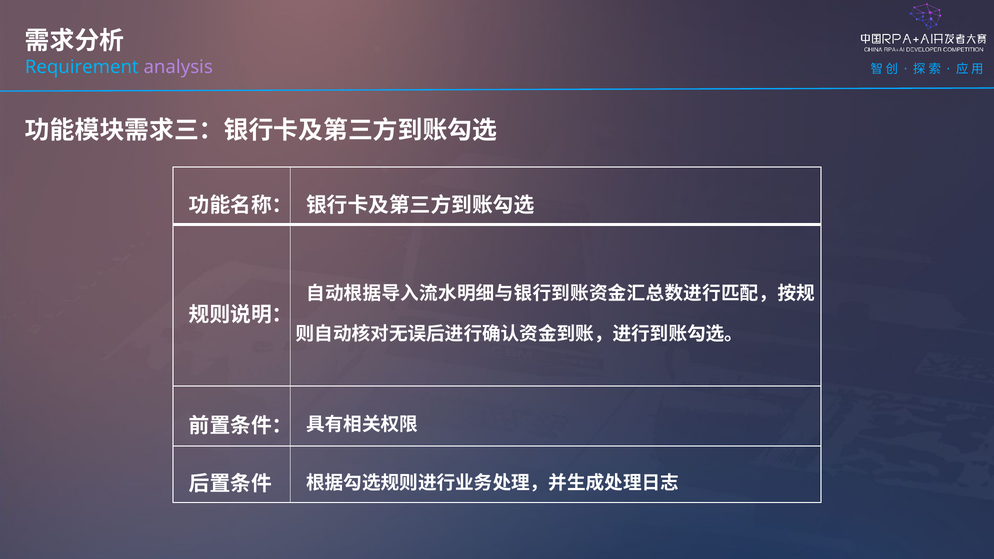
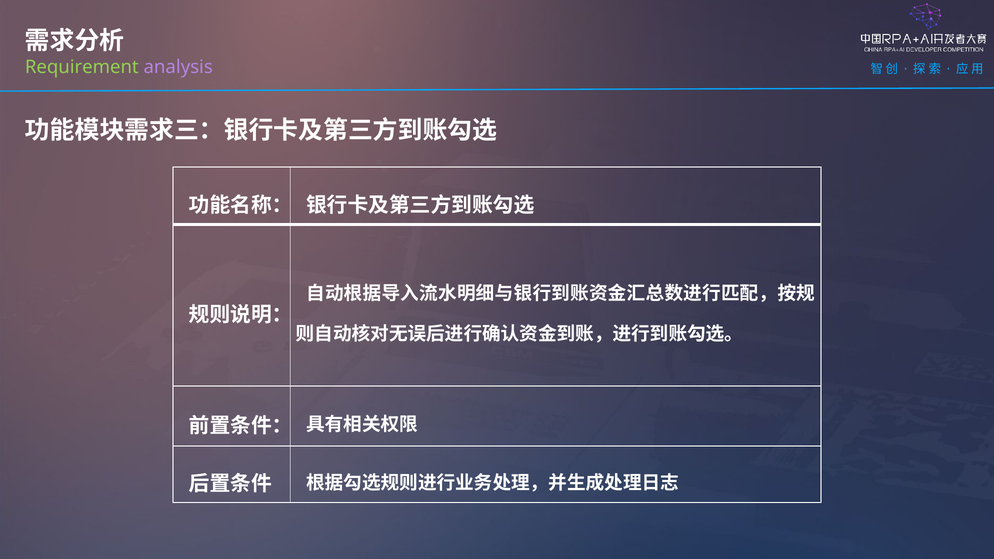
Requirement colour: light blue -> light green
